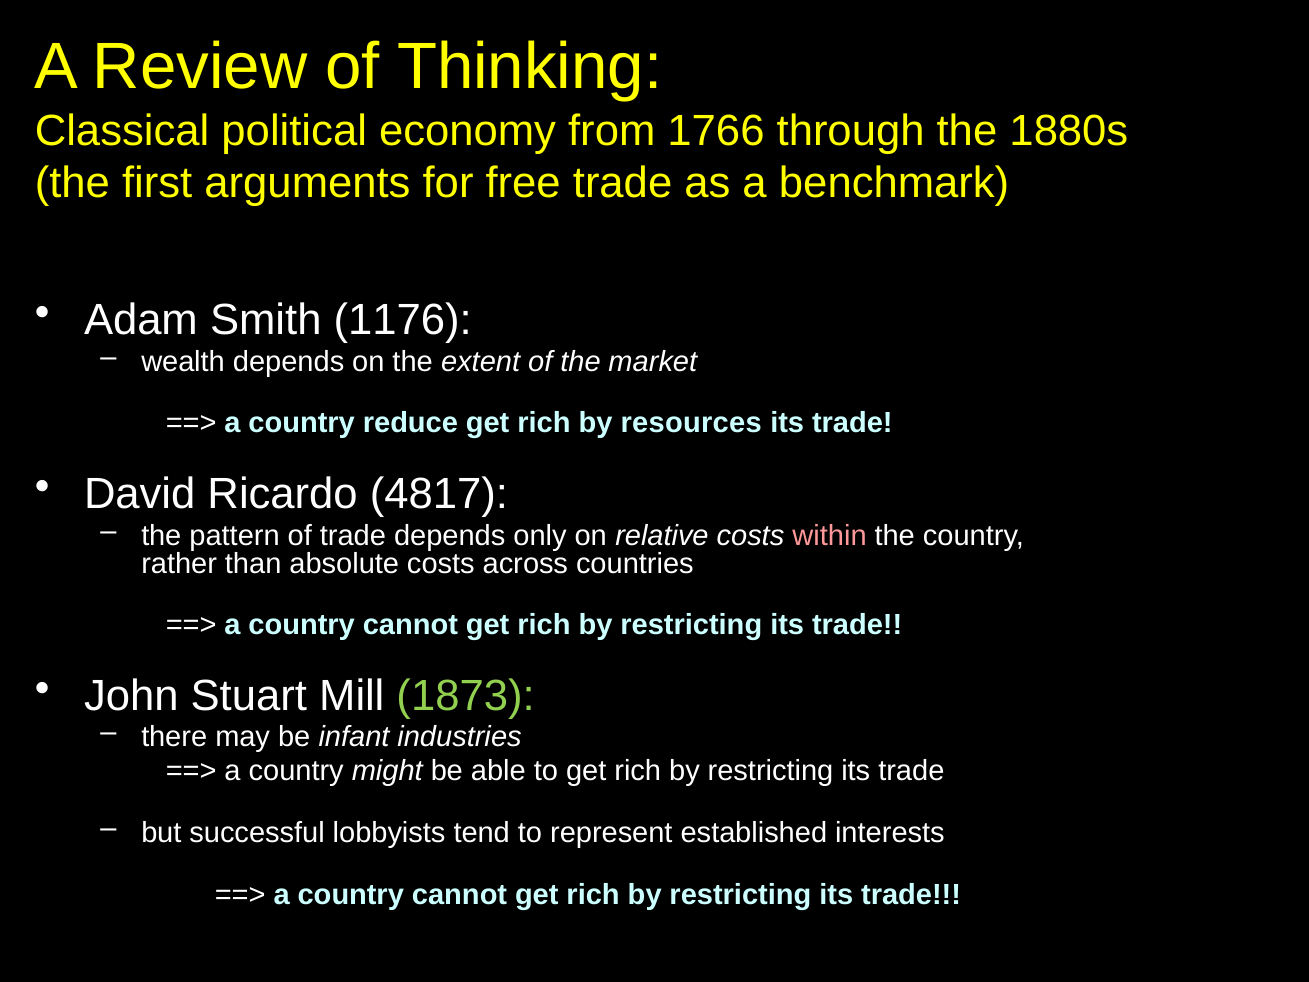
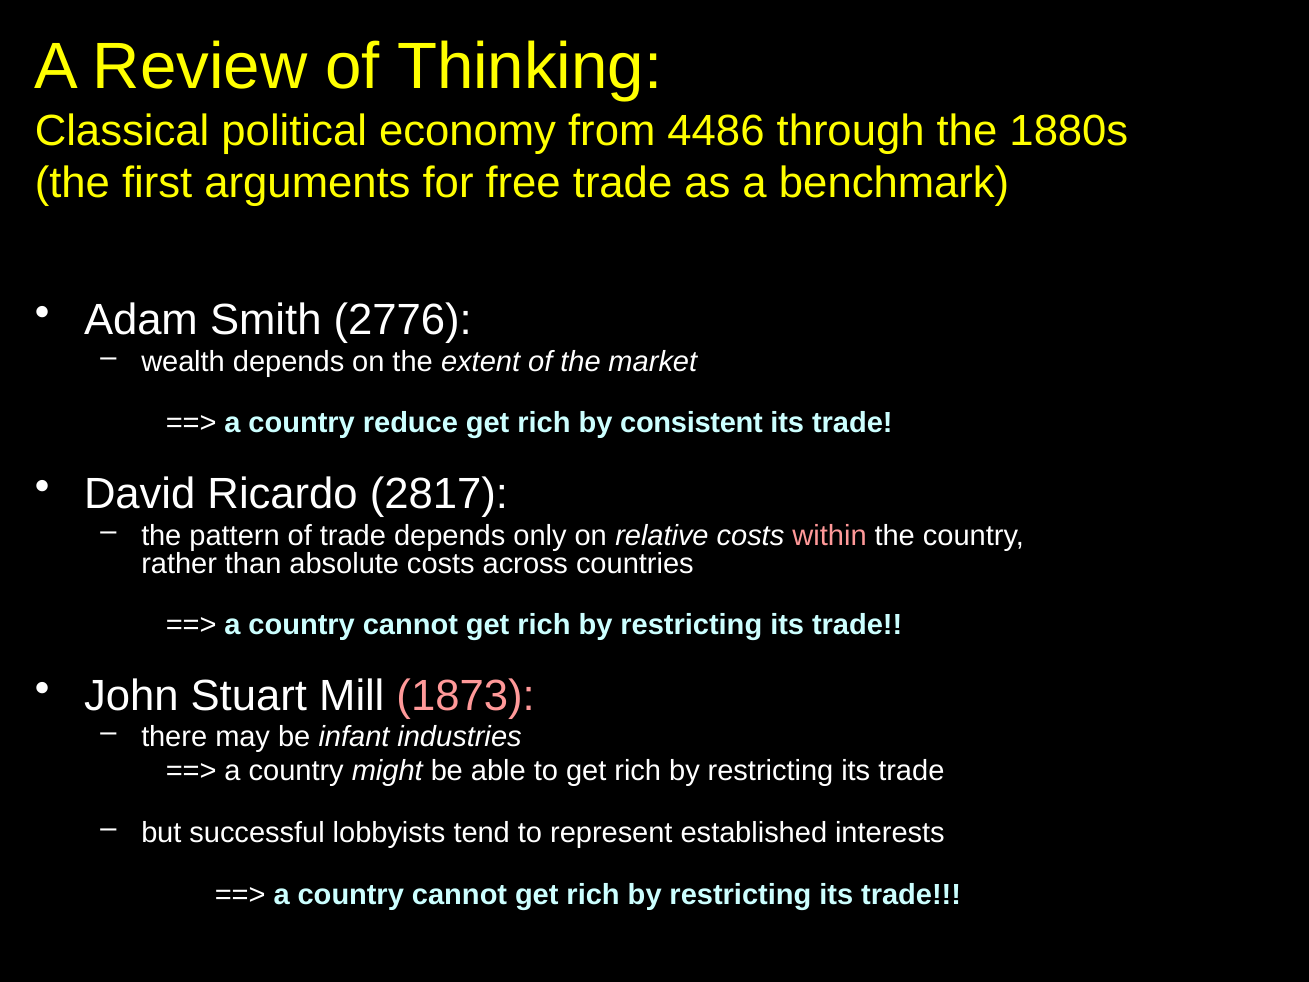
1766: 1766 -> 4486
1176: 1176 -> 2776
resources: resources -> consistent
4817: 4817 -> 2817
1873 colour: light green -> pink
